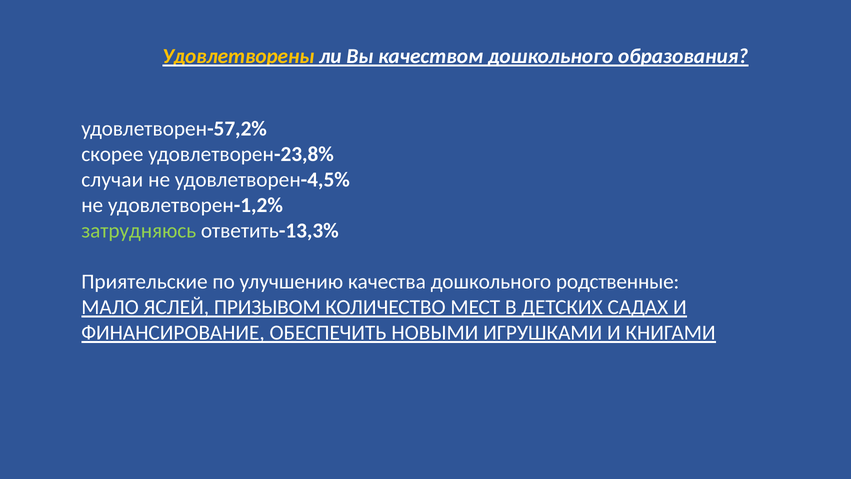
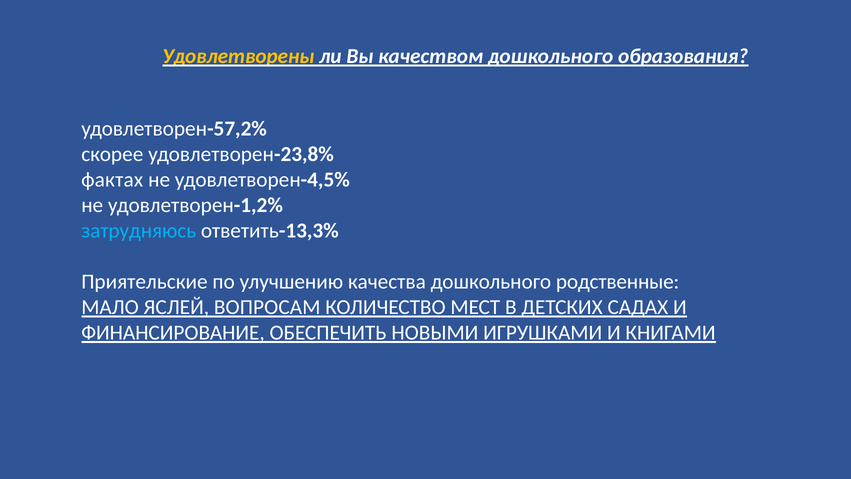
случаи: случаи -> фактах
затрудняюсь colour: light green -> light blue
ПРИЗЫВОМ: ПРИЗЫВОМ -> ВОПРОСАМ
